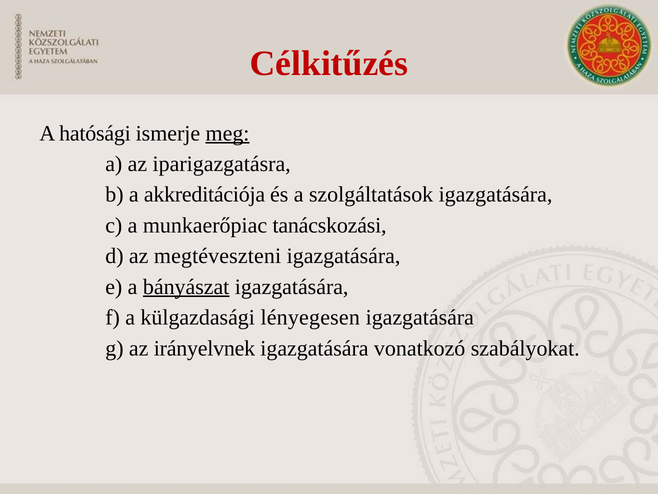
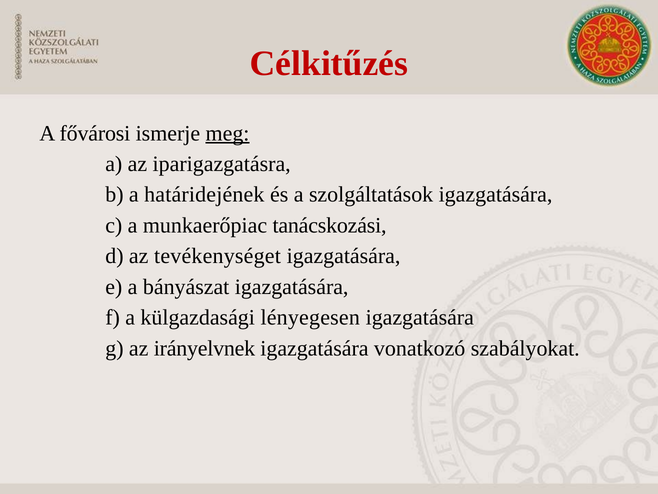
hatósági: hatósági -> fővárosi
akkreditációja: akkreditációja -> határidejének
megtéveszteni: megtéveszteni -> tevékenységet
bányászat underline: present -> none
